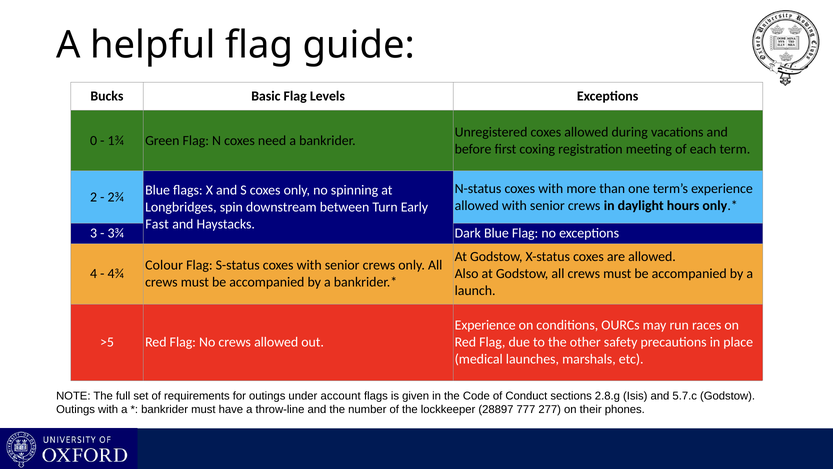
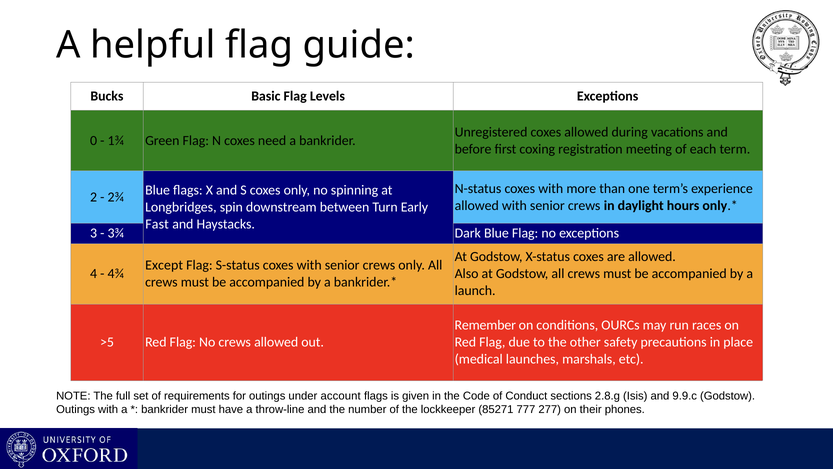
Colour: Colour -> Except
Experience at (485, 325): Experience -> Remember
5.7.c: 5.7.c -> 9.9.c
28897: 28897 -> 85271
